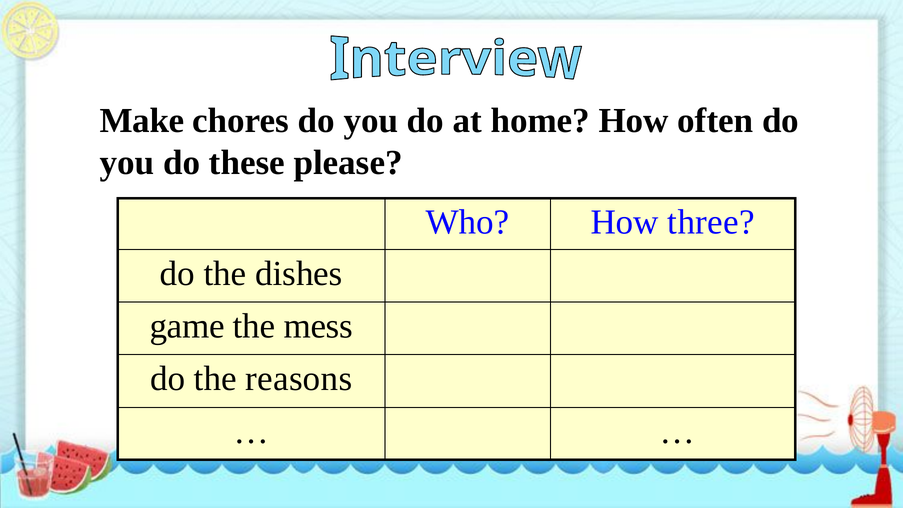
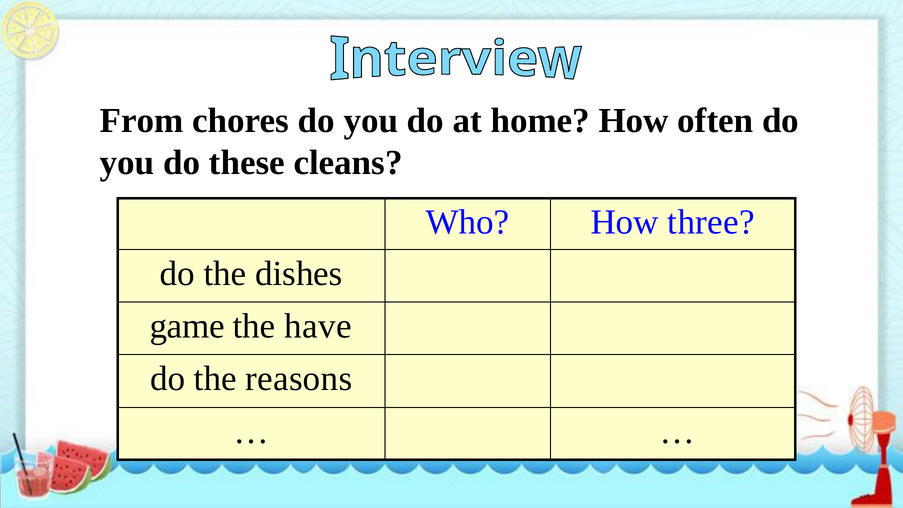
Make: Make -> From
please: please -> cleans
mess: mess -> have
